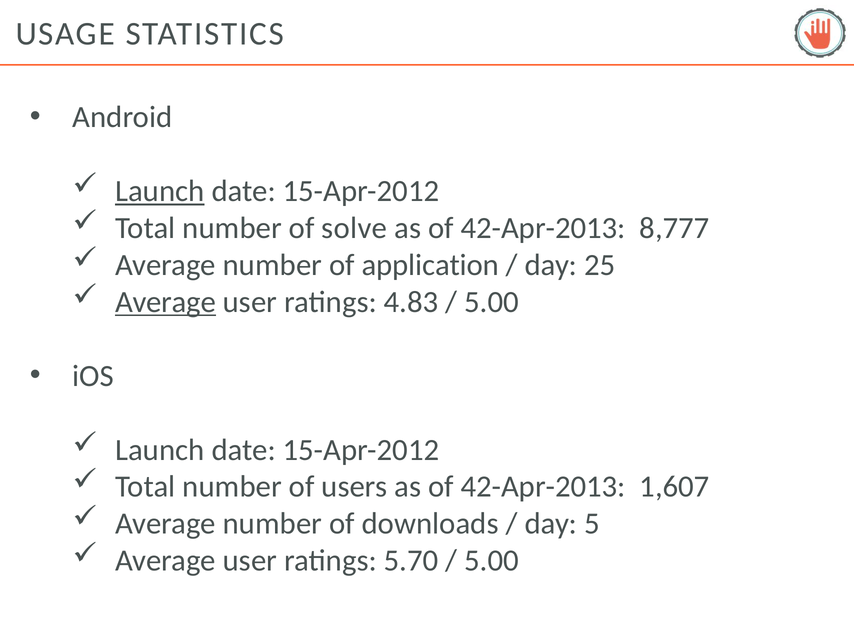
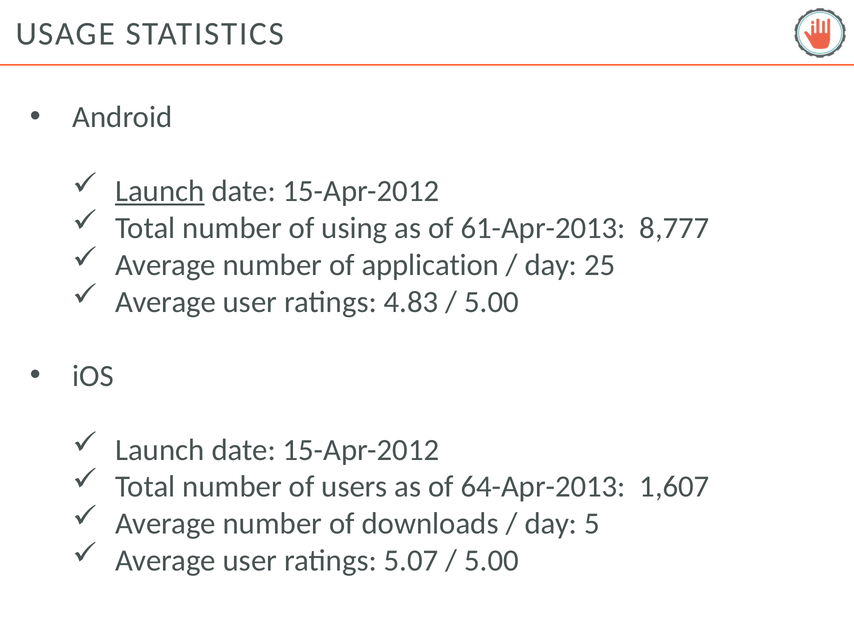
solve: solve -> using
42-Apr-2013 at (543, 228): 42-Apr-2013 -> 61-Apr-2013
Average at (166, 302) underline: present -> none
users as of 42-Apr-2013: 42-Apr-2013 -> 64-Apr-2013
5.70: 5.70 -> 5.07
